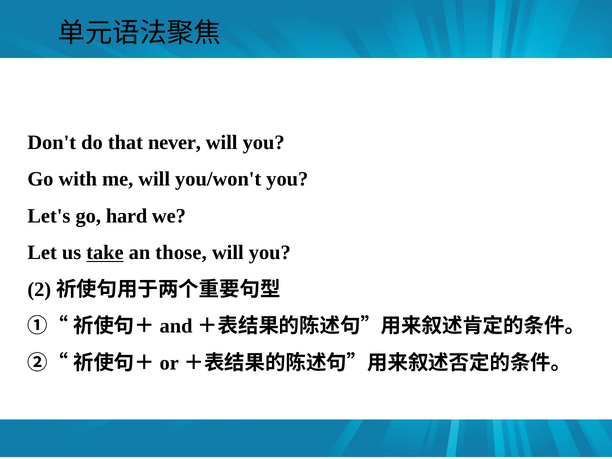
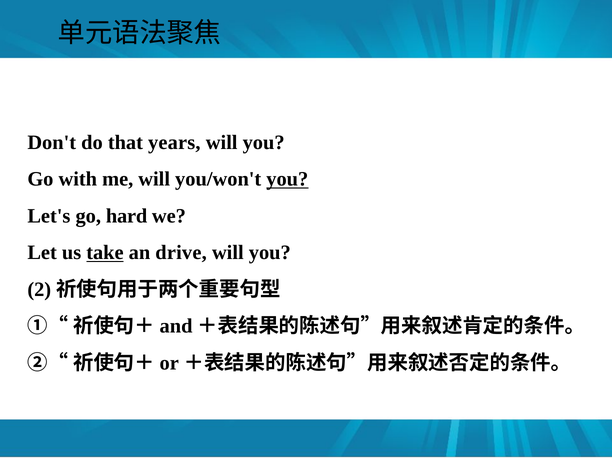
never: never -> years
you at (287, 179) underline: none -> present
those: those -> drive
